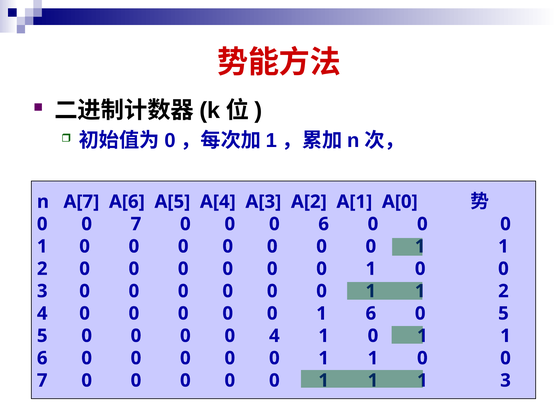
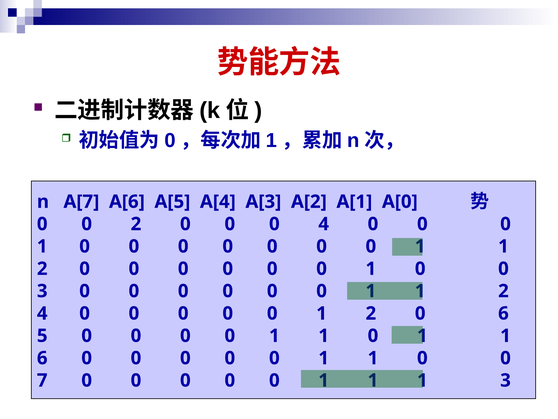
7 at (136, 224): 7 -> 2
0 6: 6 -> 4
0 1 6: 6 -> 2
5 at (503, 313): 5 -> 6
4 at (274, 335): 4 -> 1
